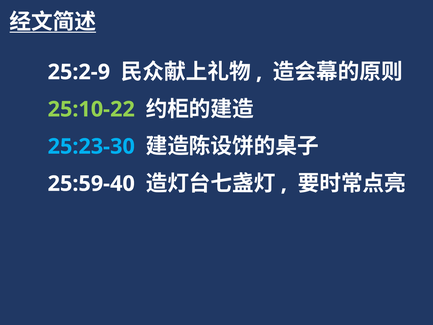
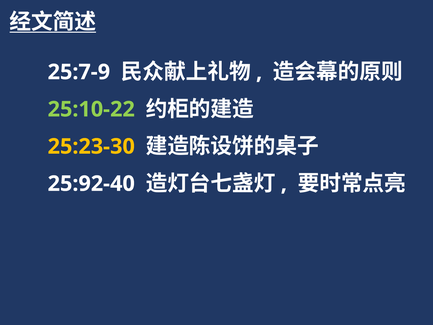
25:2-9: 25:2-9 -> 25:7-9
25:23-30 colour: light blue -> yellow
25:59-40: 25:59-40 -> 25:92-40
